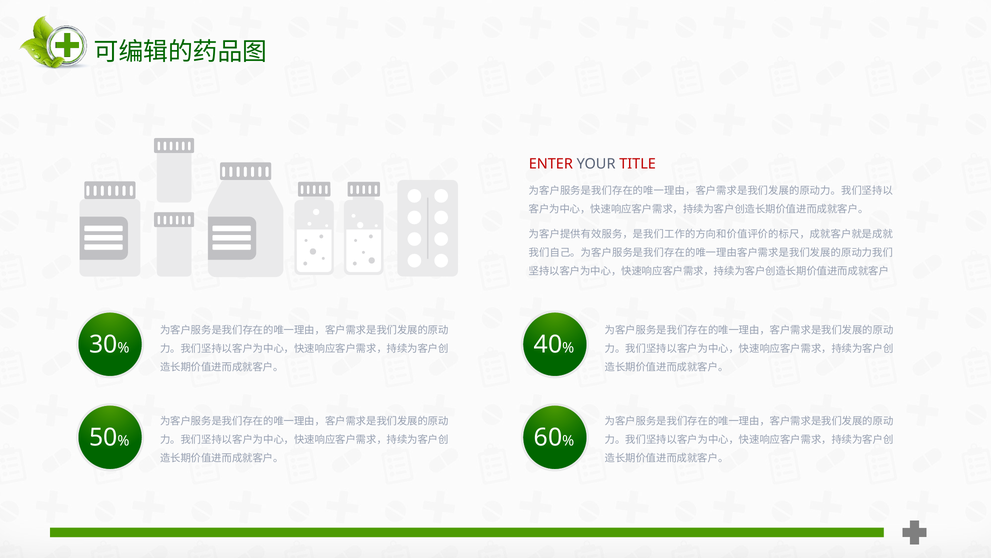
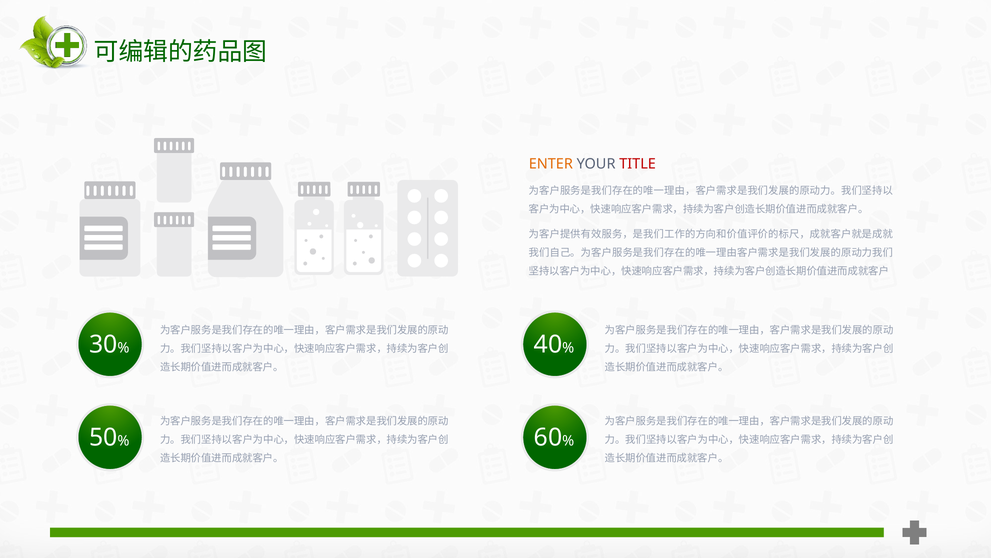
ENTER colour: red -> orange
